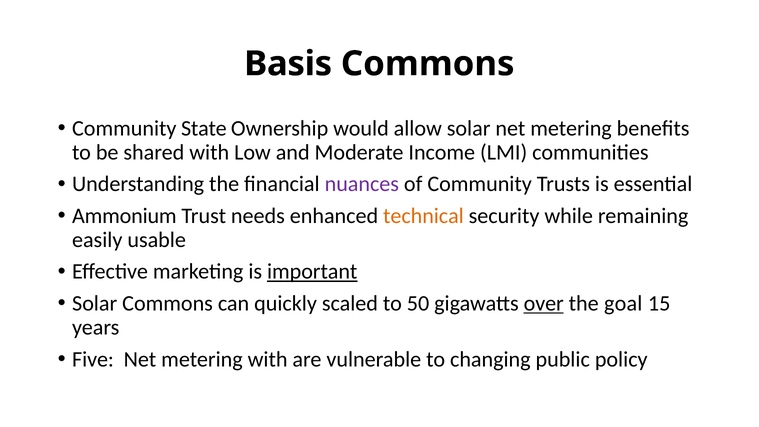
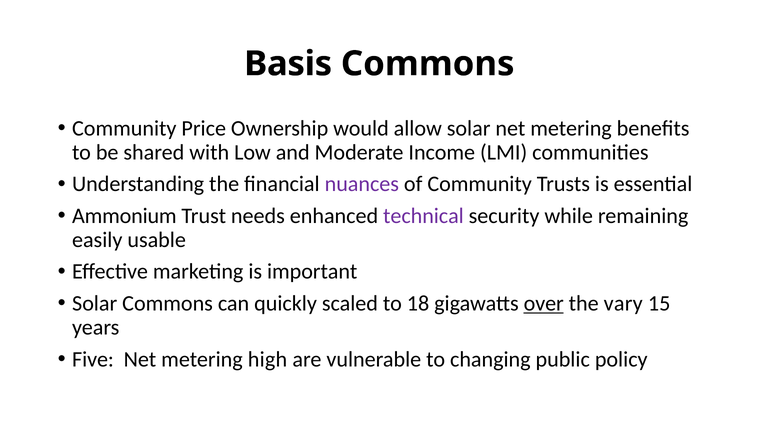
State: State -> Price
technical colour: orange -> purple
important underline: present -> none
50: 50 -> 18
goal: goal -> vary
metering with: with -> high
